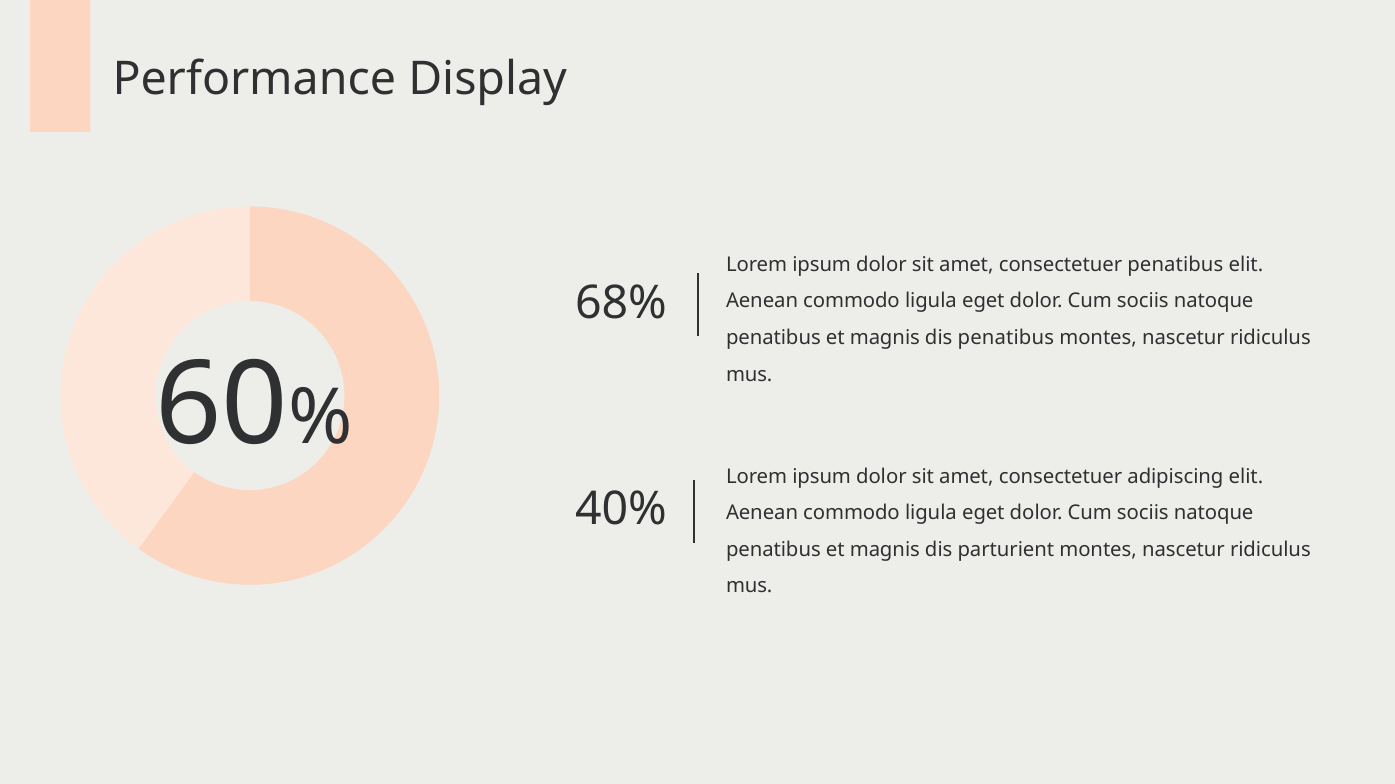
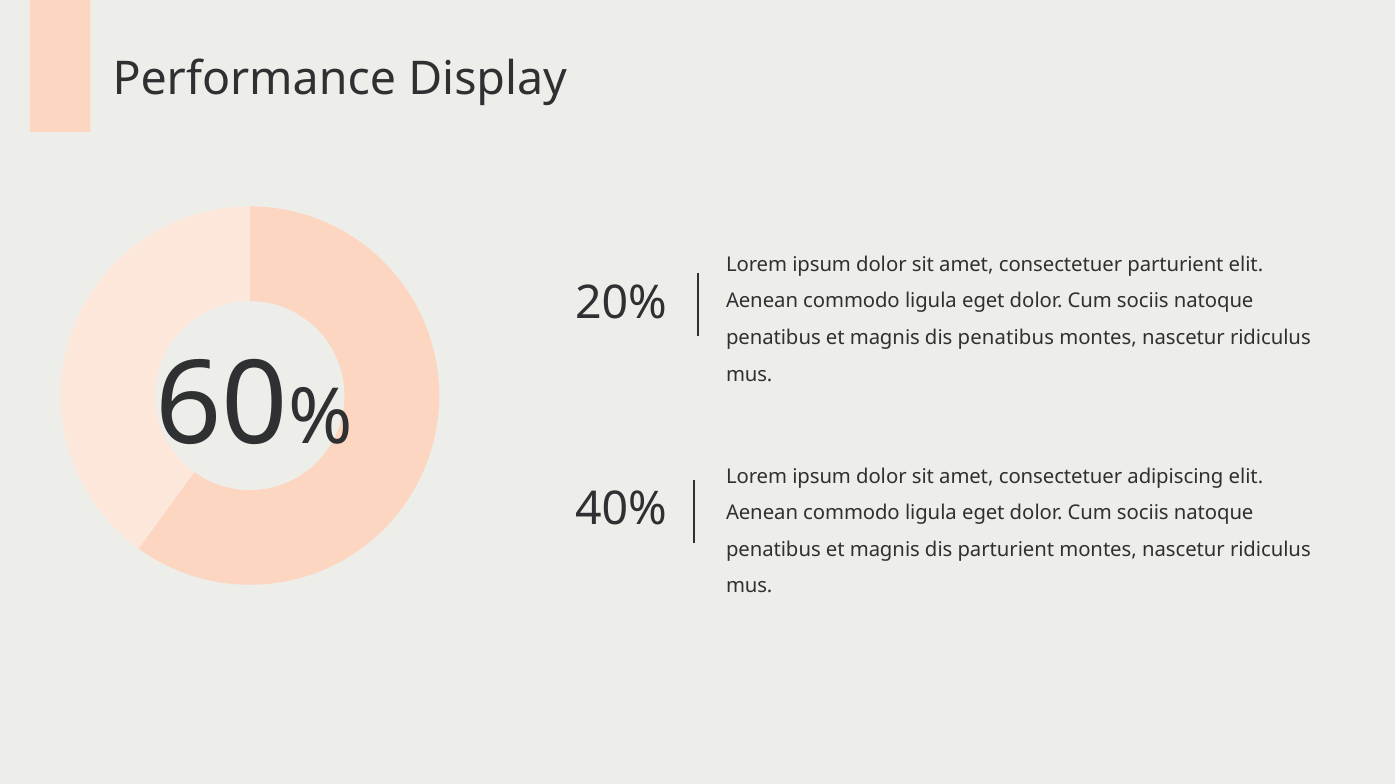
consectetuer penatibus: penatibus -> parturient
68%: 68% -> 20%
